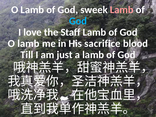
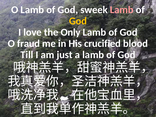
God at (78, 21) colour: light blue -> yellow
Staff: Staff -> Only
lamb at (28, 43): lamb -> fraud
sacrifice: sacrifice -> crucified
